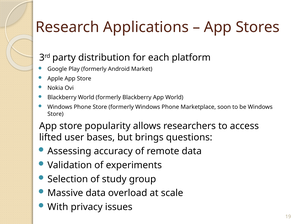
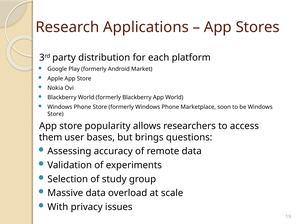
lifted: lifted -> them
